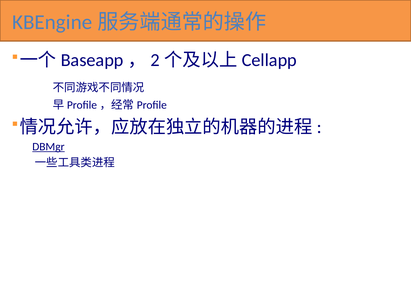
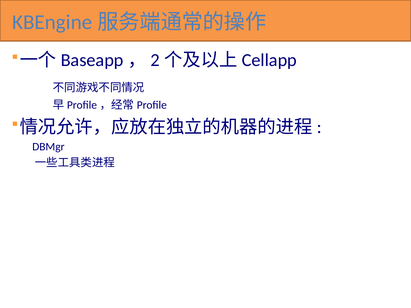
DBMgr underline: present -> none
